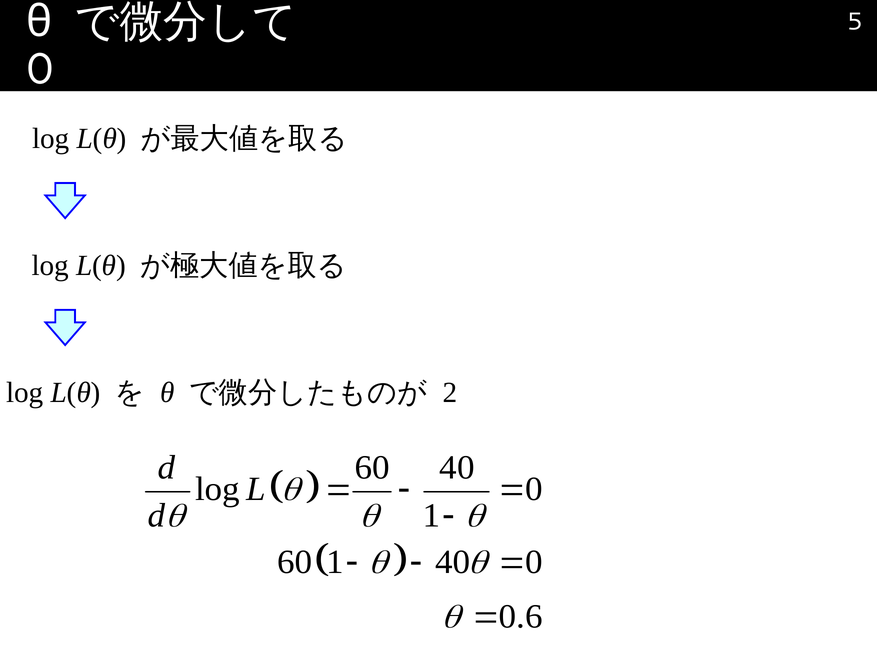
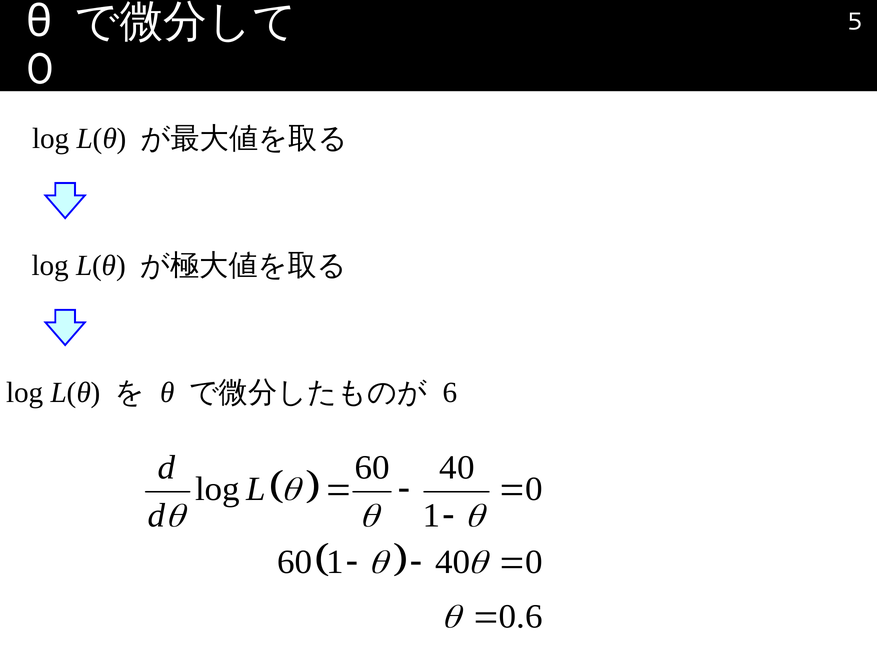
2: 2 -> 6
